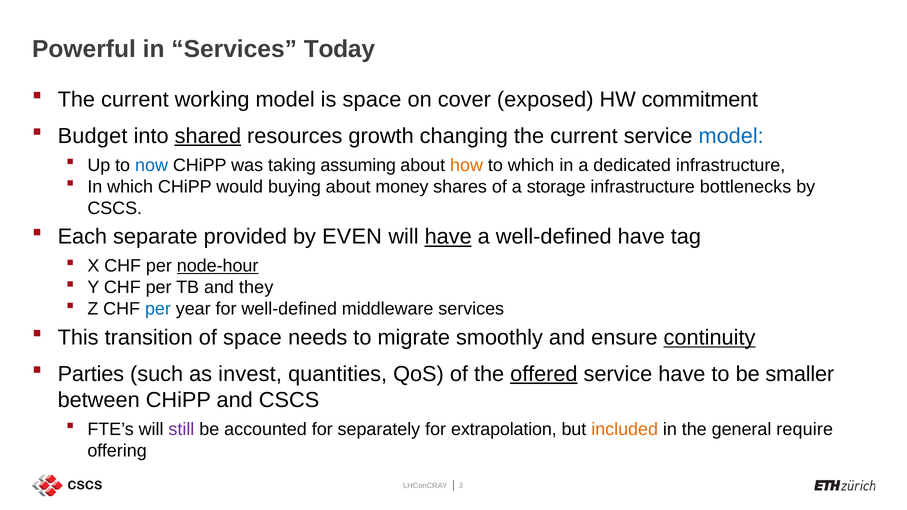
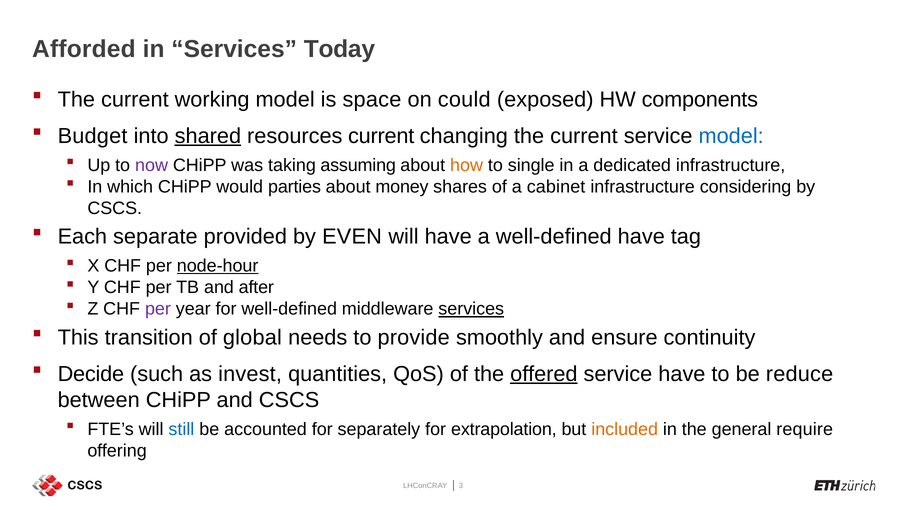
Powerful: Powerful -> Afforded
cover: cover -> could
commitment: commitment -> components
resources growth: growth -> current
now colour: blue -> purple
to which: which -> single
buying: buying -> parties
storage: storage -> cabinet
bottlenecks: bottlenecks -> considering
have at (448, 237) underline: present -> none
they: they -> after
per at (158, 309) colour: blue -> purple
services at (471, 309) underline: none -> present
of space: space -> global
migrate: migrate -> provide
continuity underline: present -> none
Parties: Parties -> Decide
smaller: smaller -> reduce
still colour: purple -> blue
